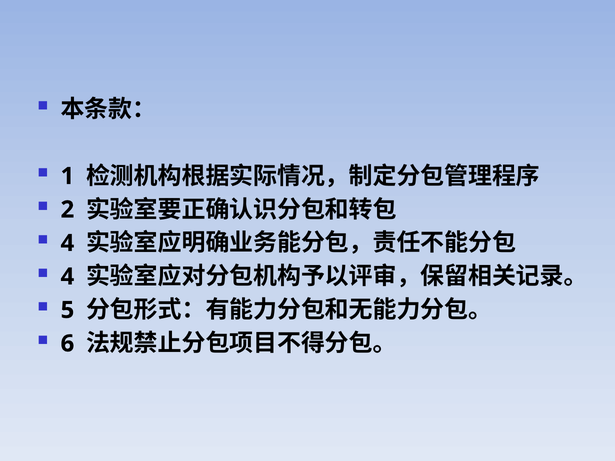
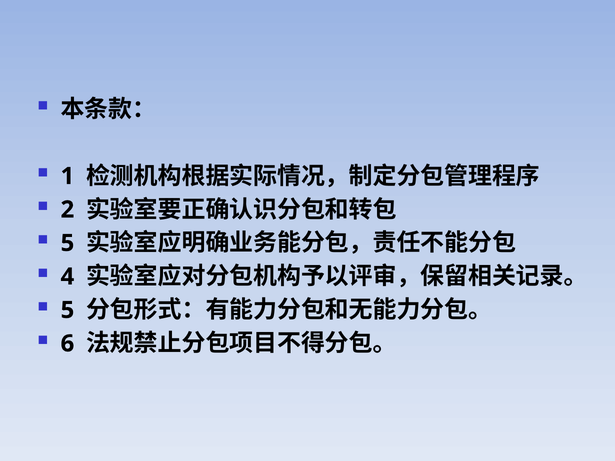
4 at (67, 243): 4 -> 5
